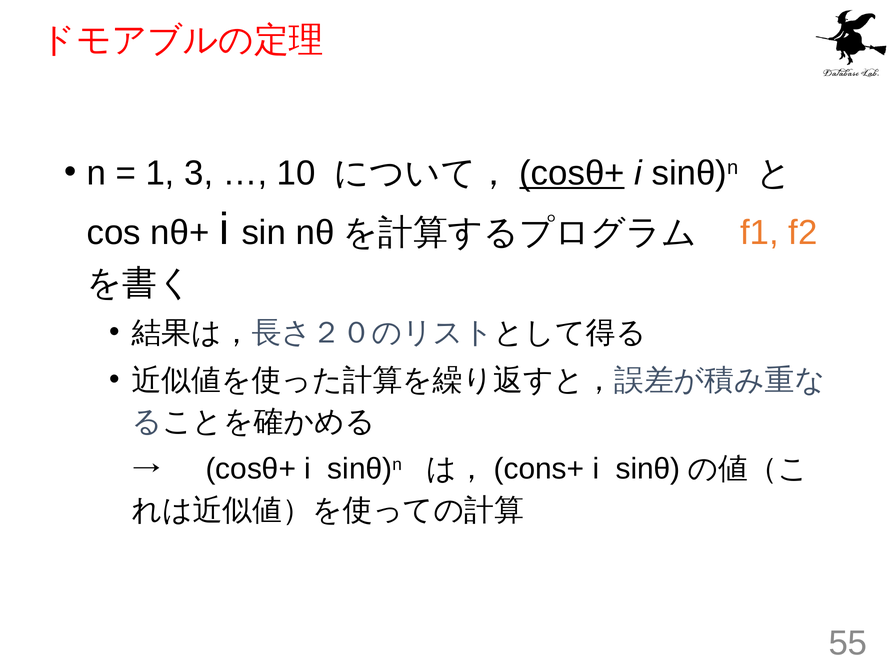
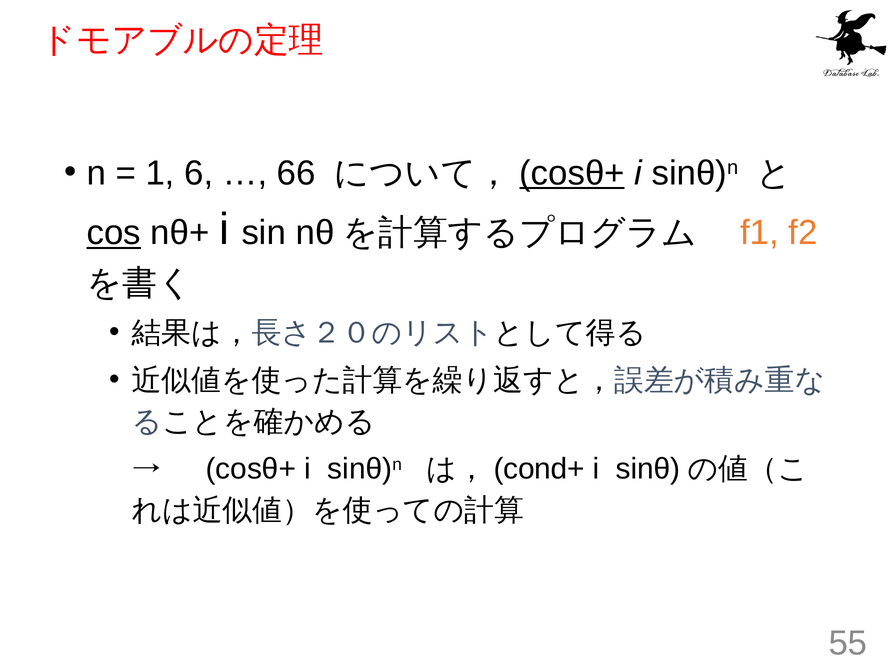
3: 3 -> 6
10: 10 -> 66
cos underline: none -> present
cons+: cons+ -> cond+
